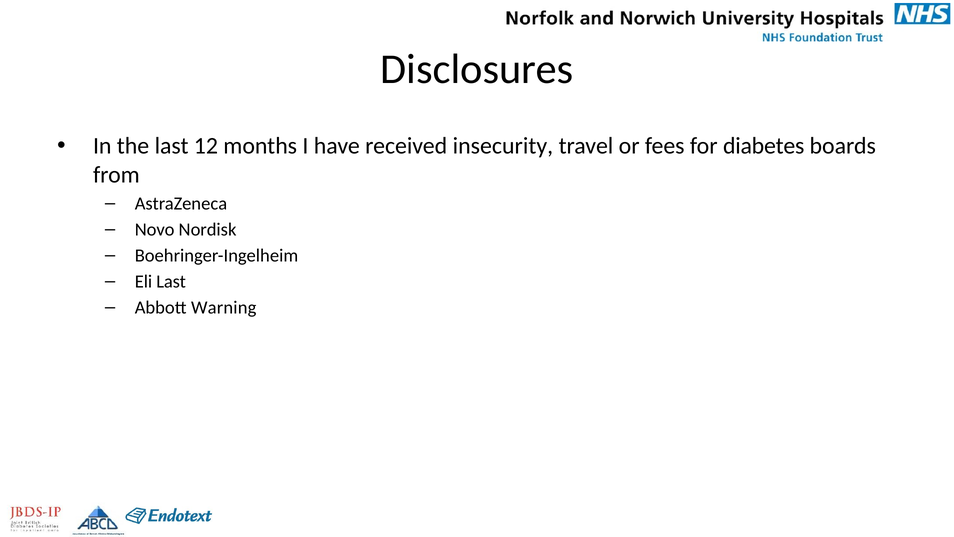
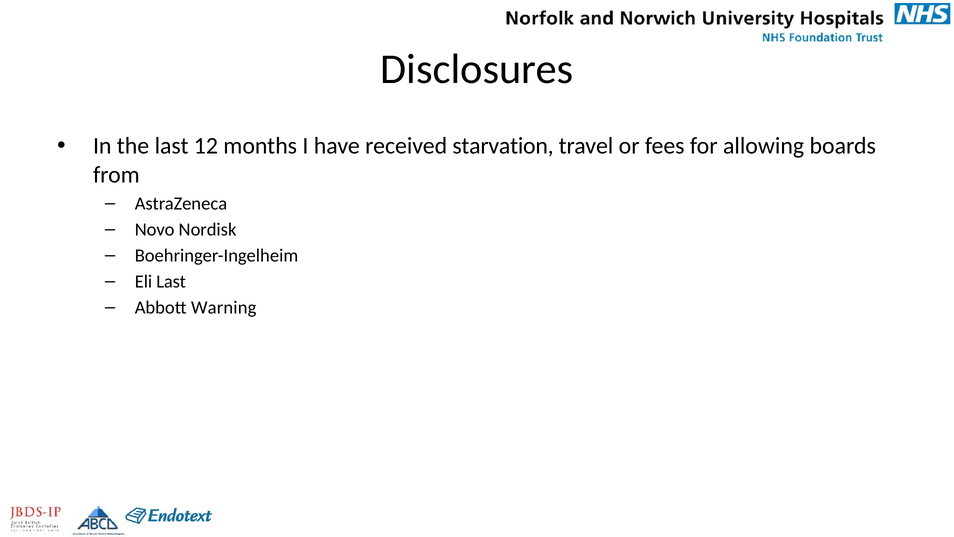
insecurity: insecurity -> starvation
diabetes: diabetes -> allowing
